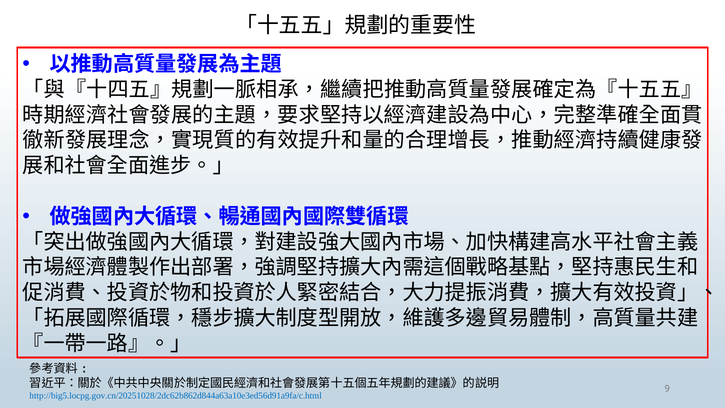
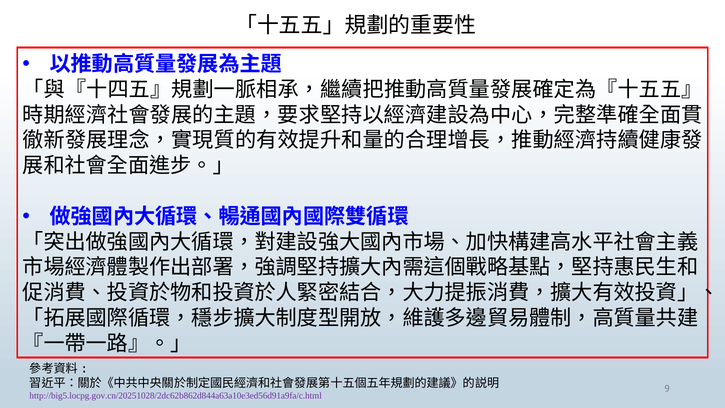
http://big5.locpg.gov.cn/20251028/2dc62b862d844a63a10e3ed56d91a9fa/c.html colour: blue -> purple
